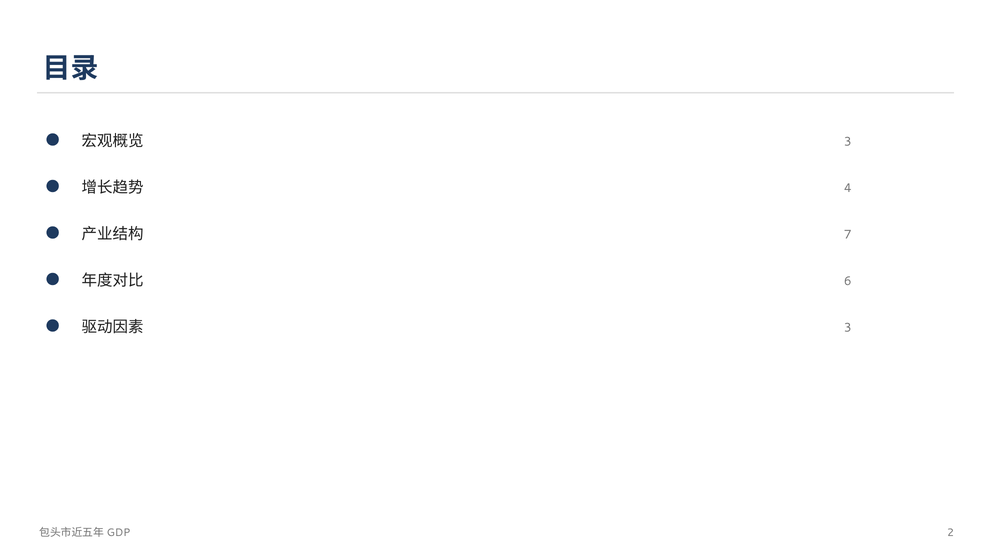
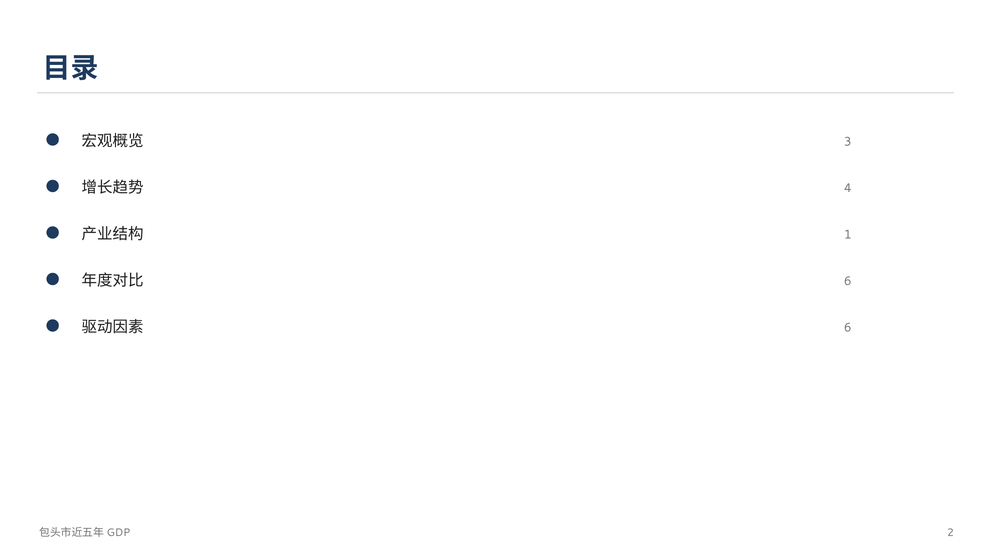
7: 7 -> 1
3 at (848, 328): 3 -> 6
